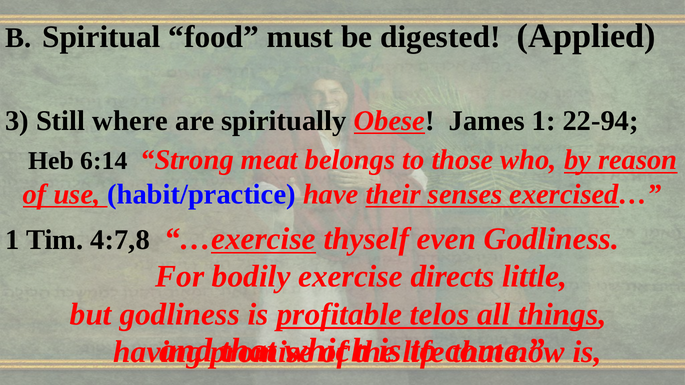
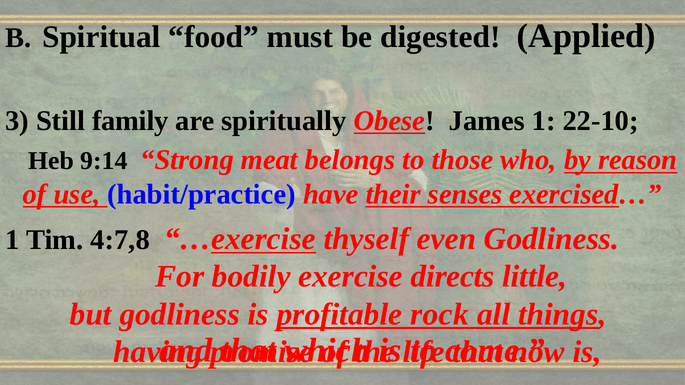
where: where -> family
22-94: 22-94 -> 22-10
6:14: 6:14 -> 9:14
telos: telos -> rock
